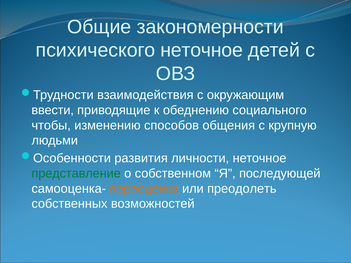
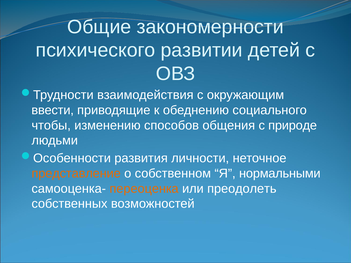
психического неточное: неточное -> развитии
крупную: крупную -> природе
представление colour: green -> orange
последующей: последующей -> нормальными
